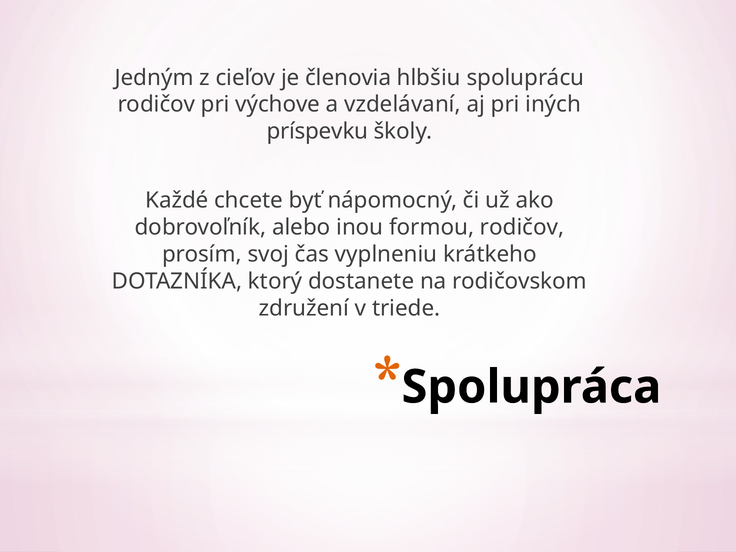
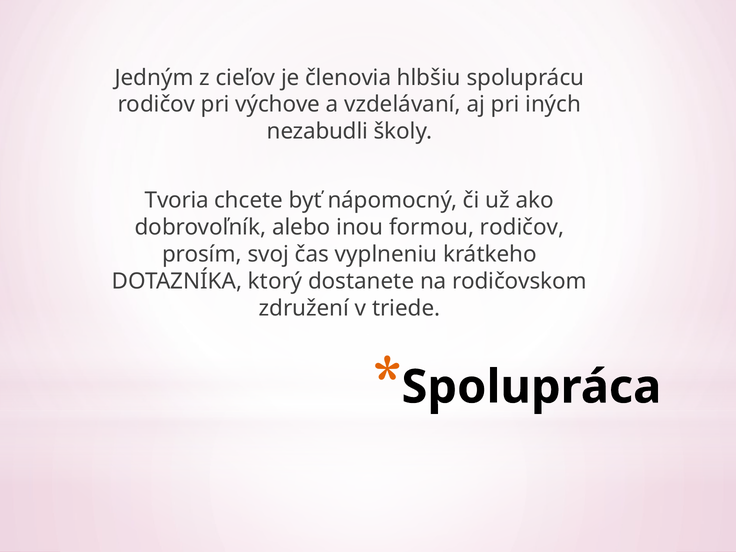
príspevku: príspevku -> nezabudli
Každé: Každé -> Tvoria
